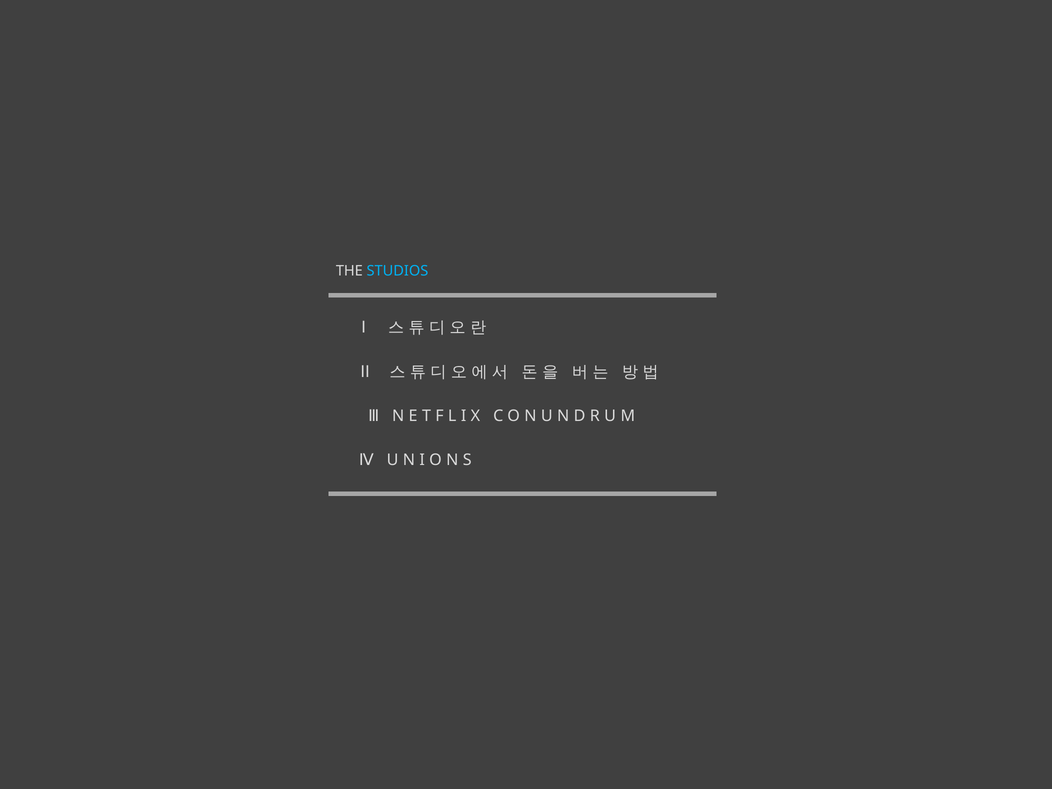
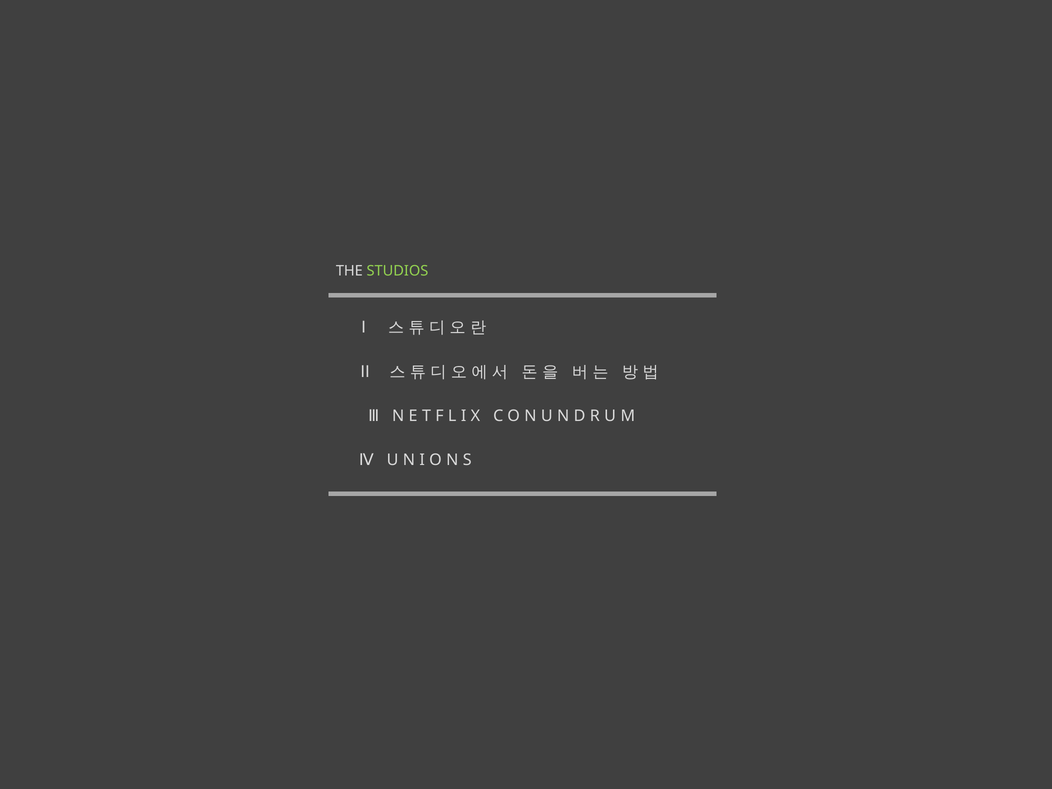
STUDIOS colour: light blue -> light green
